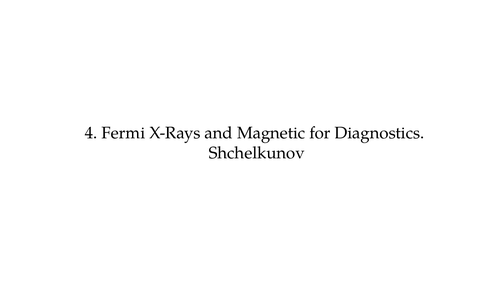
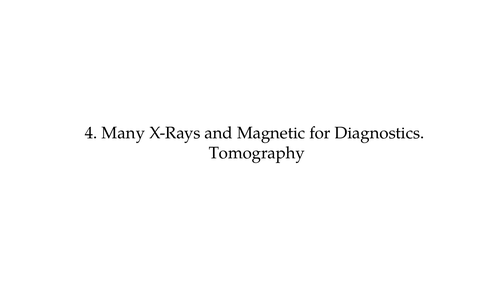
Fermi: Fermi -> Many
Shchelkunov: Shchelkunov -> Tomography
